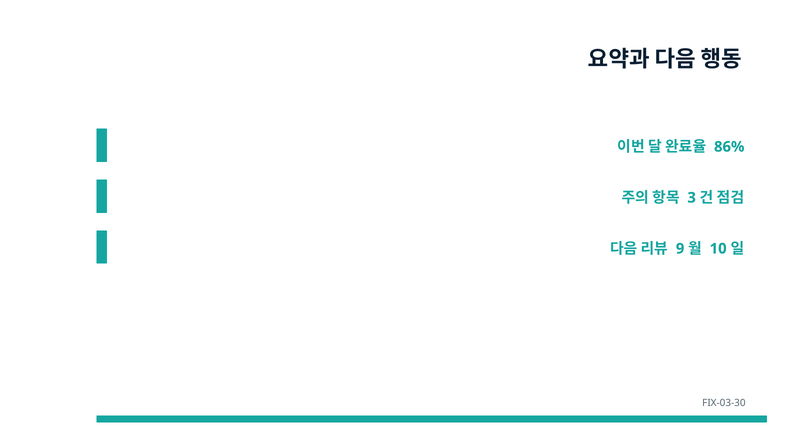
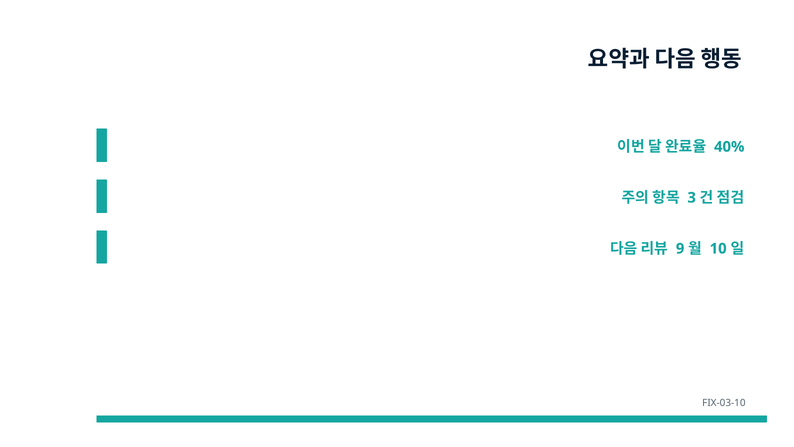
86%: 86% -> 40%
FIX-03-30: FIX-03-30 -> FIX-03-10
